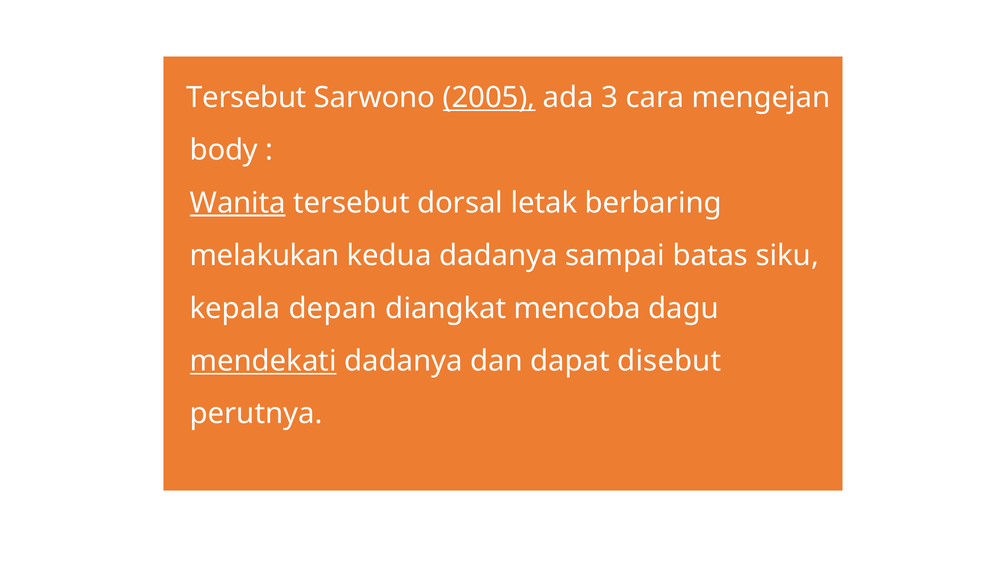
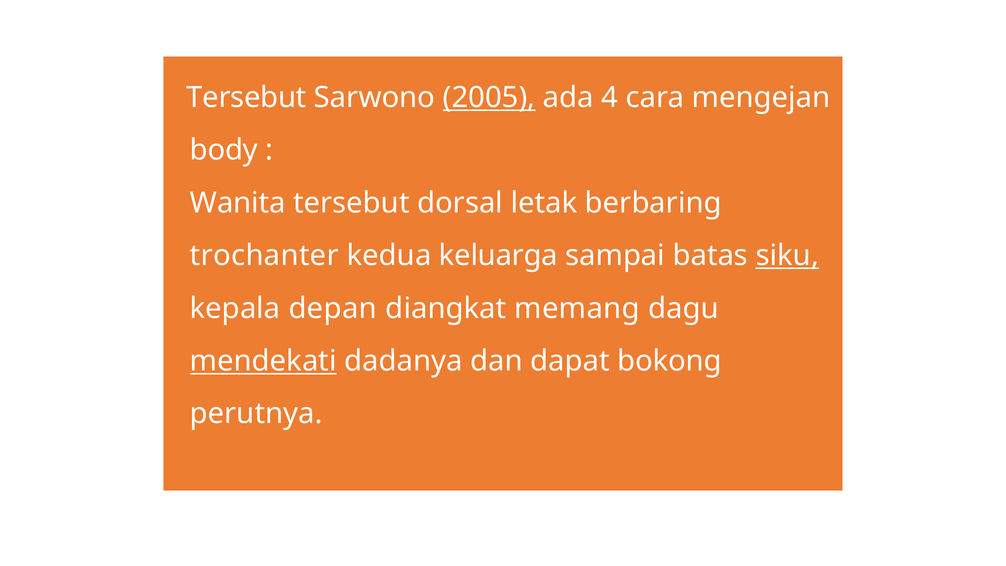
3: 3 -> 4
Wanita underline: present -> none
melakukan: melakukan -> trochanter
kedua dadanya: dadanya -> keluarga
siku underline: none -> present
mencoba: mencoba -> memang
disebut: disebut -> bokong
